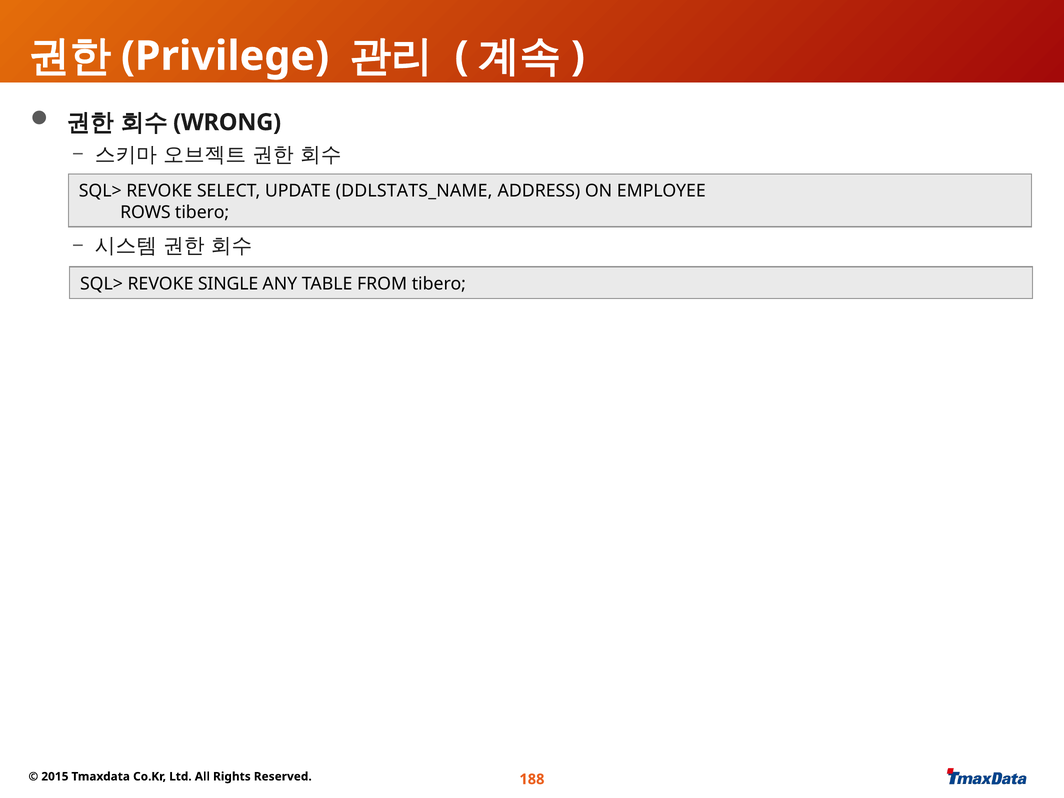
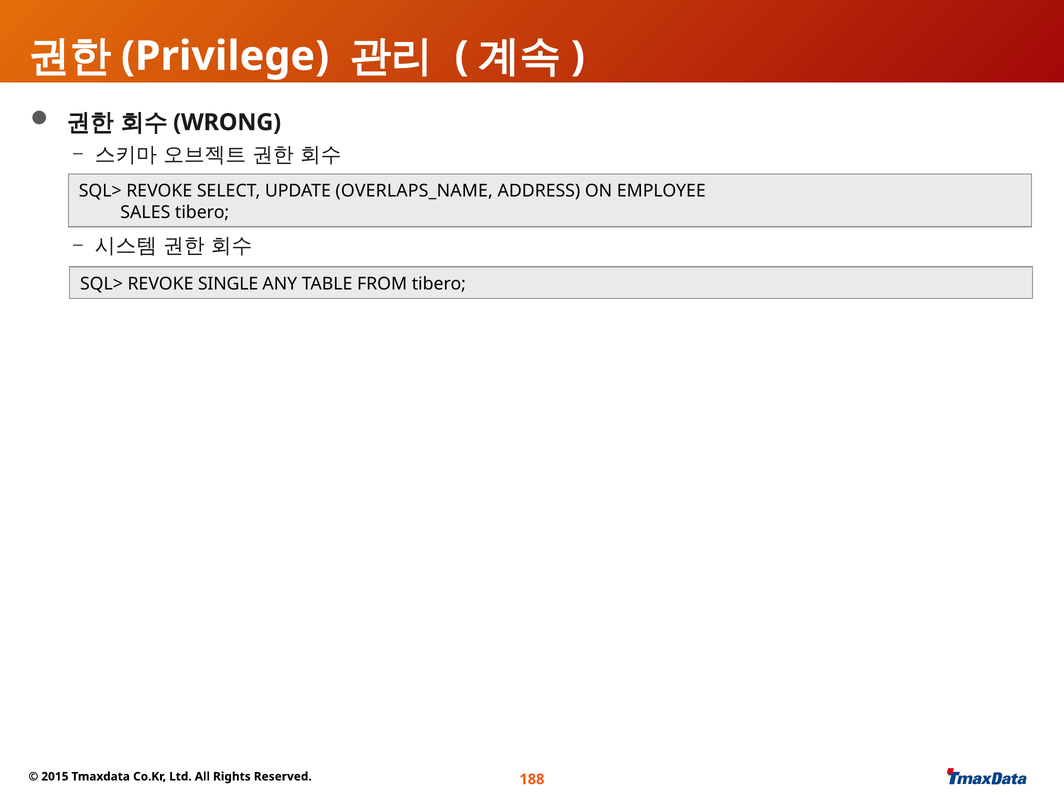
DDLSTATS_NAME: DDLSTATS_NAME -> OVERLAPS_NAME
ROWS: ROWS -> SALES
